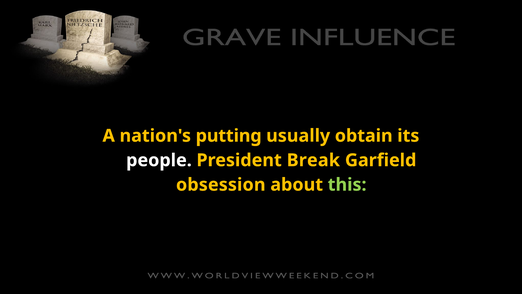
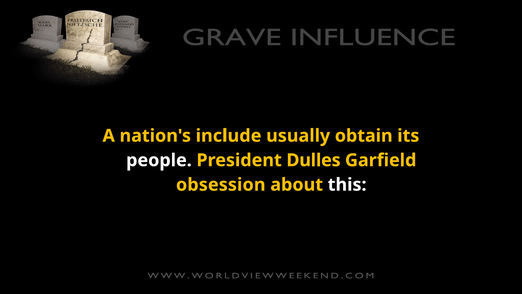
putting: putting -> include
Break: Break -> Dulles
this colour: light green -> white
